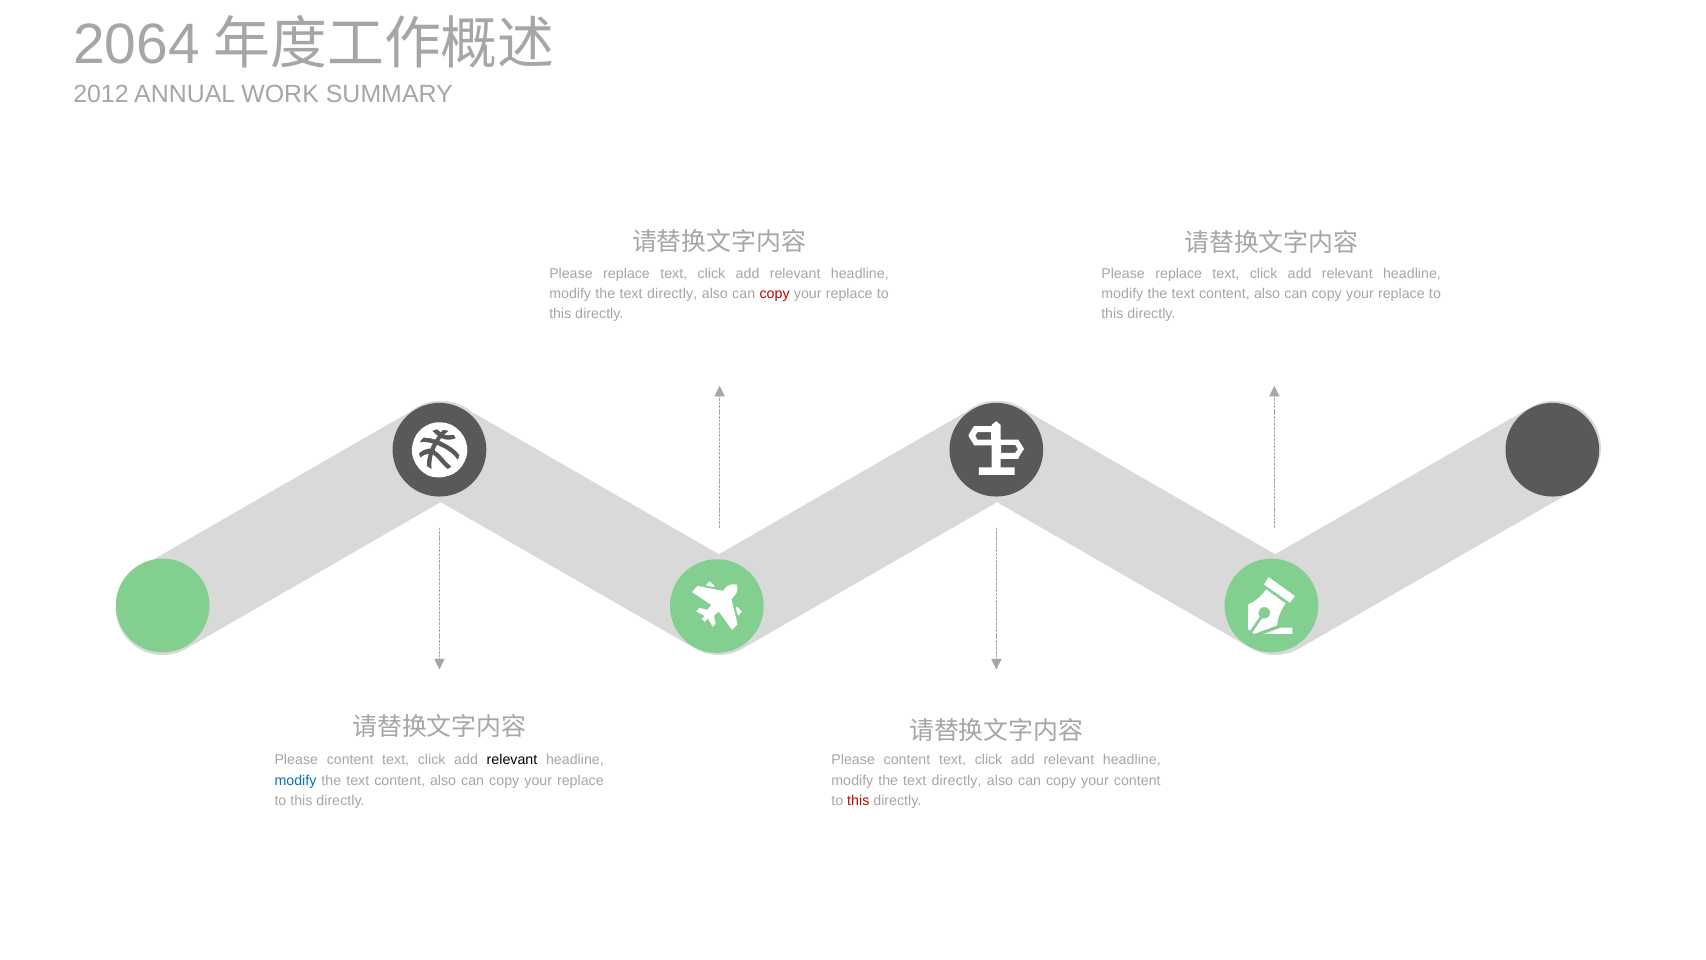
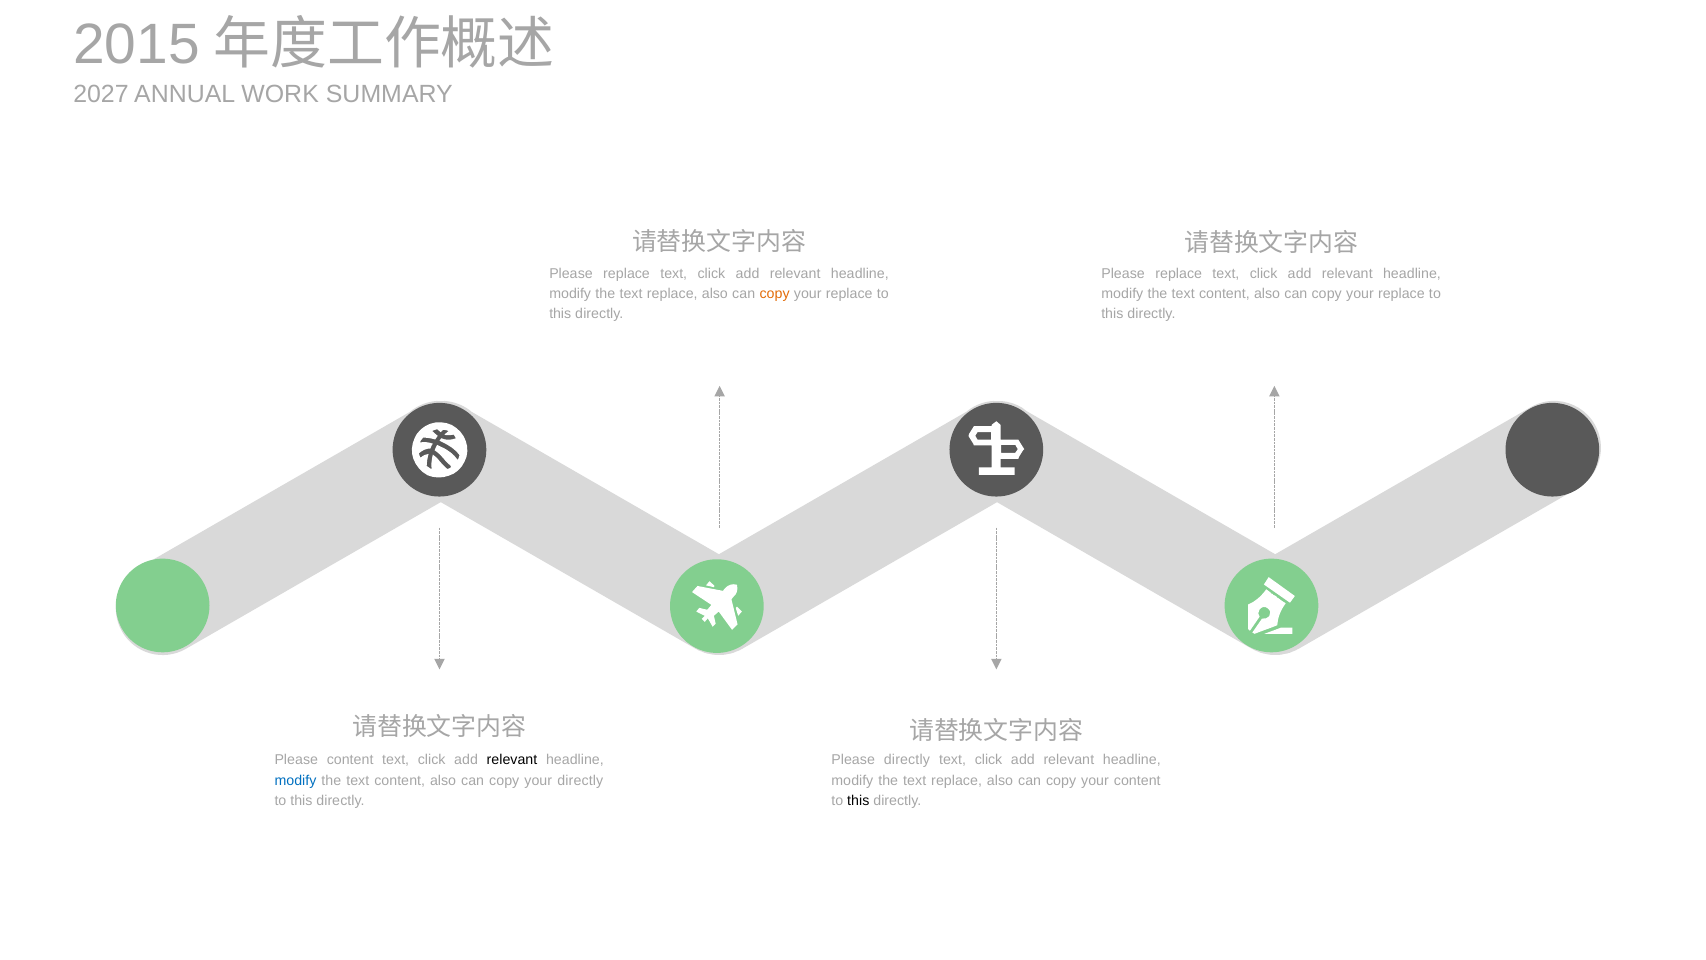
2064: 2064 -> 2015
2012: 2012 -> 2027
directly at (672, 294): directly -> replace
copy at (775, 294) colour: red -> orange
content at (907, 760): content -> directly
replace at (580, 780): replace -> directly
directly at (957, 780): directly -> replace
this at (858, 800) colour: red -> black
